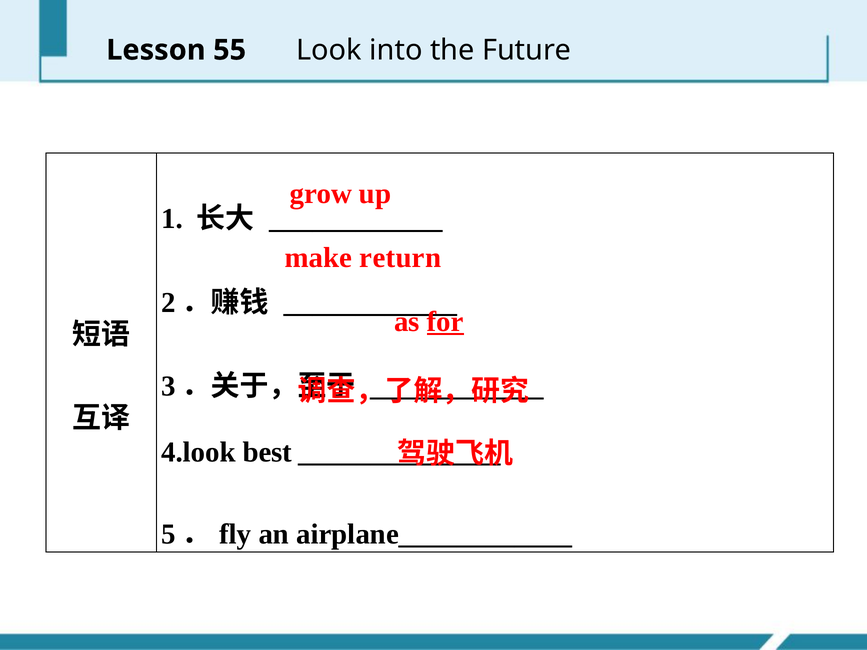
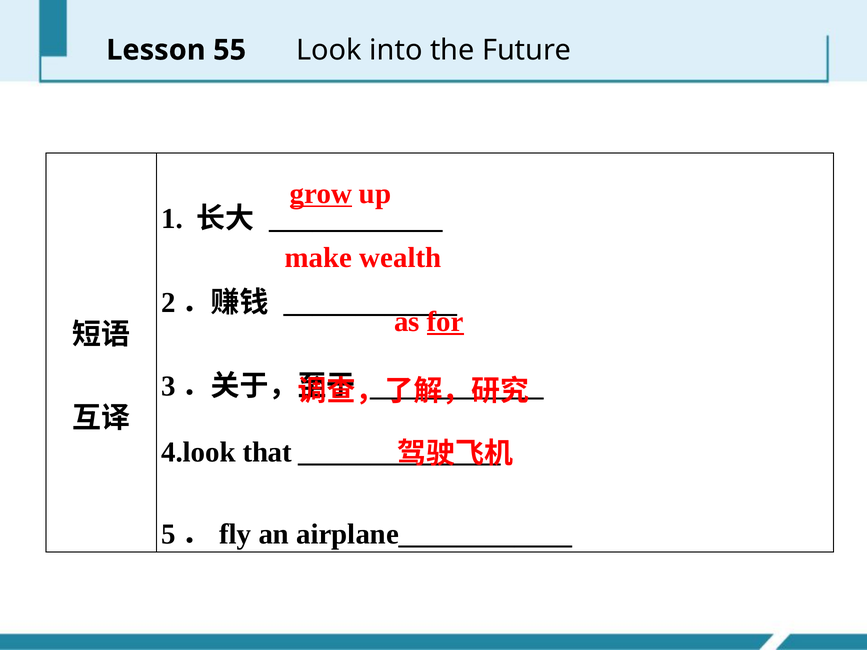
grow underline: none -> present
return: return -> wealth
best: best -> that
